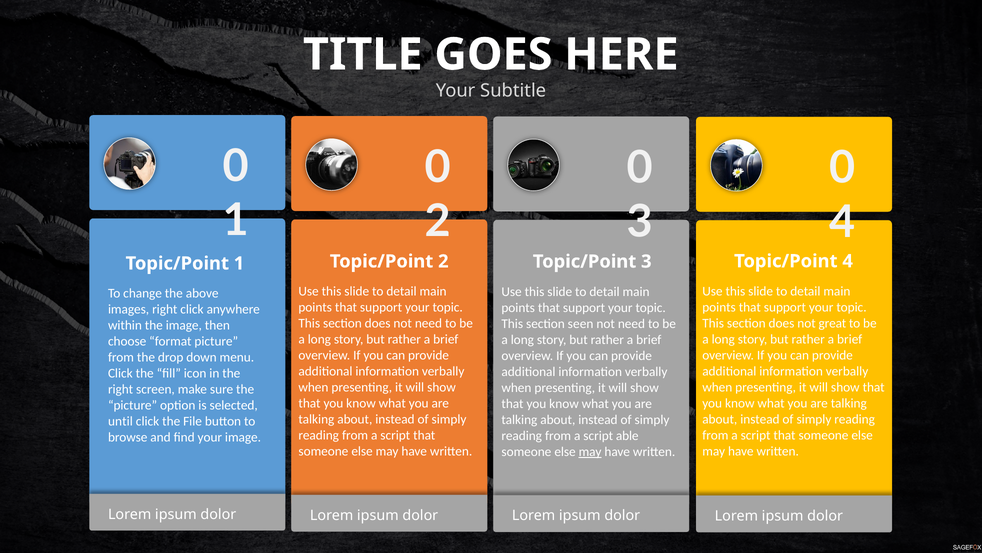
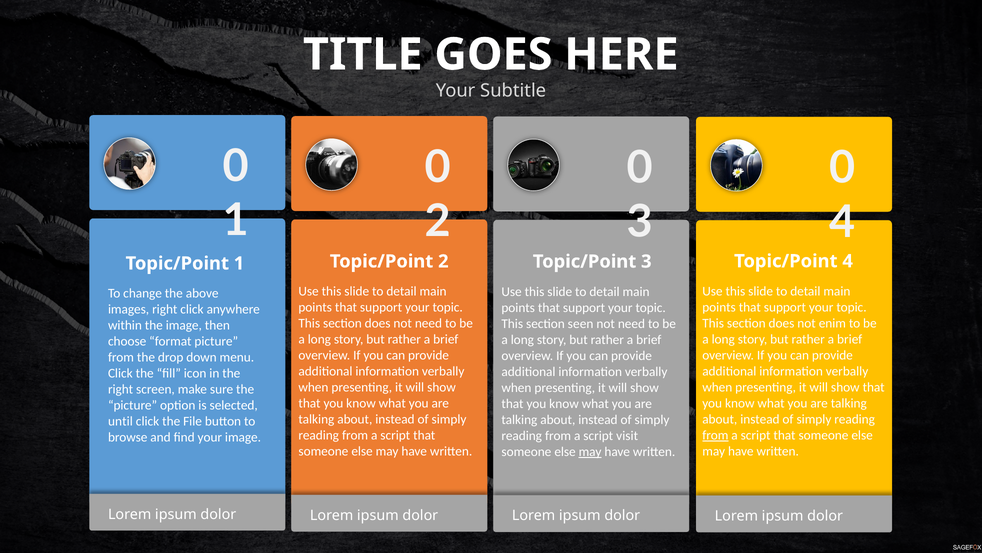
great: great -> enim
from at (715, 435) underline: none -> present
able: able -> visit
